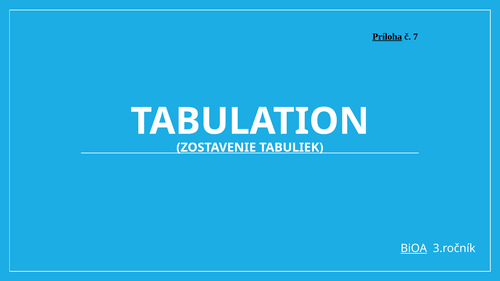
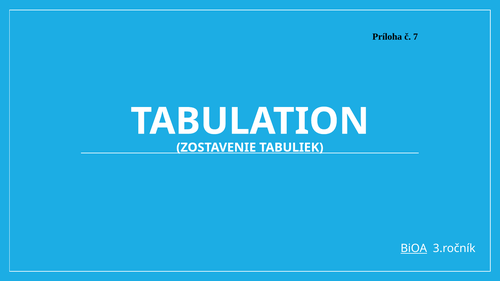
Príloha underline: present -> none
